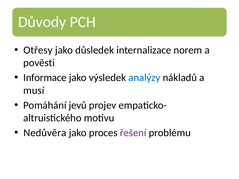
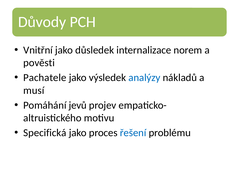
Otřesy: Otřesy -> Vnitřní
Informace: Informace -> Pachatele
Nedůvěra: Nedůvěra -> Specifická
řešení colour: purple -> blue
